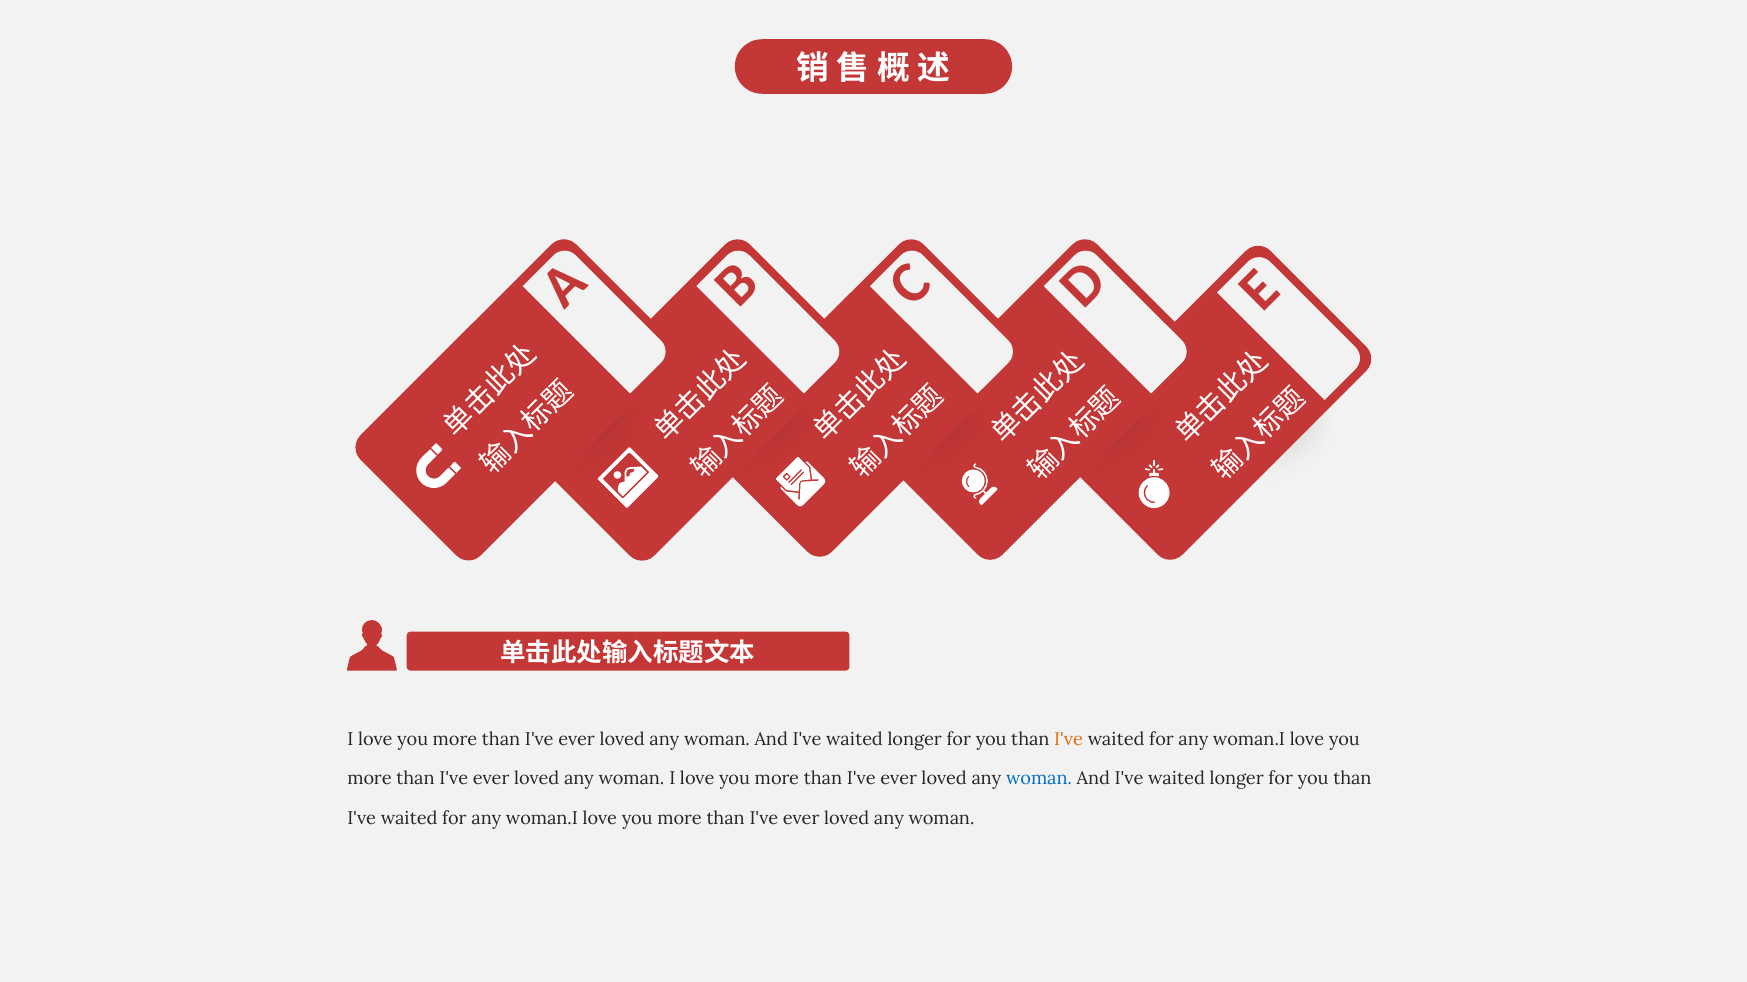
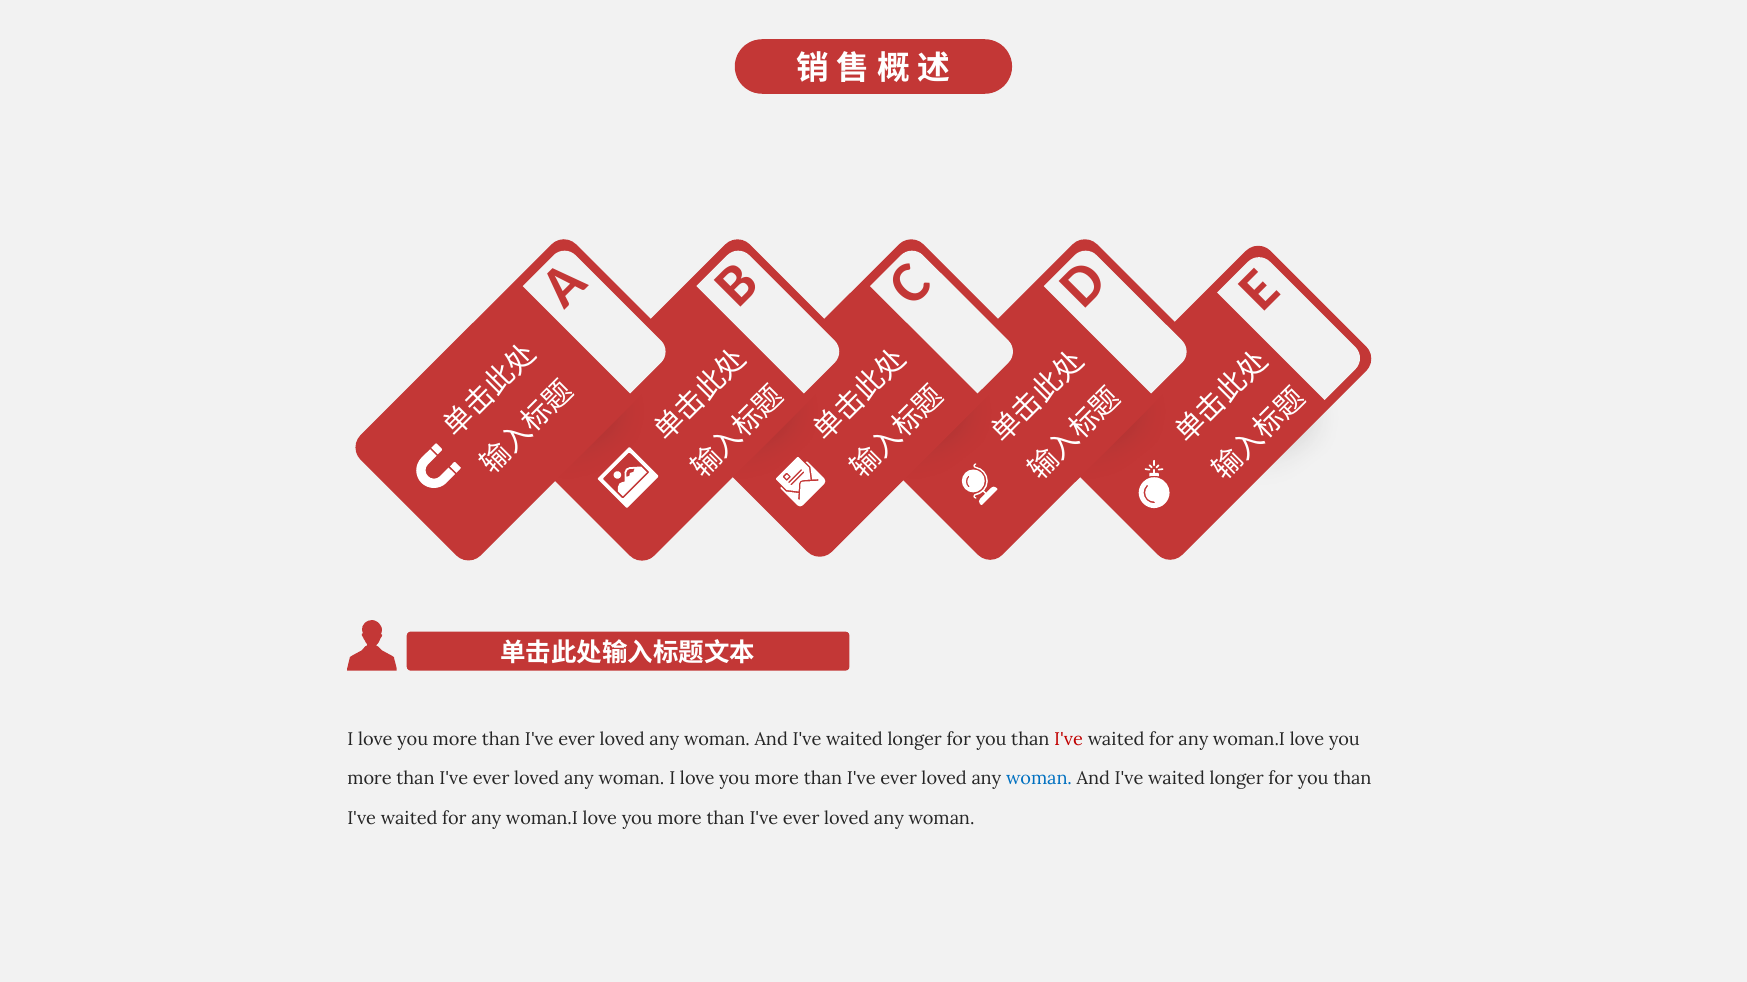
I've at (1069, 740) colour: orange -> red
